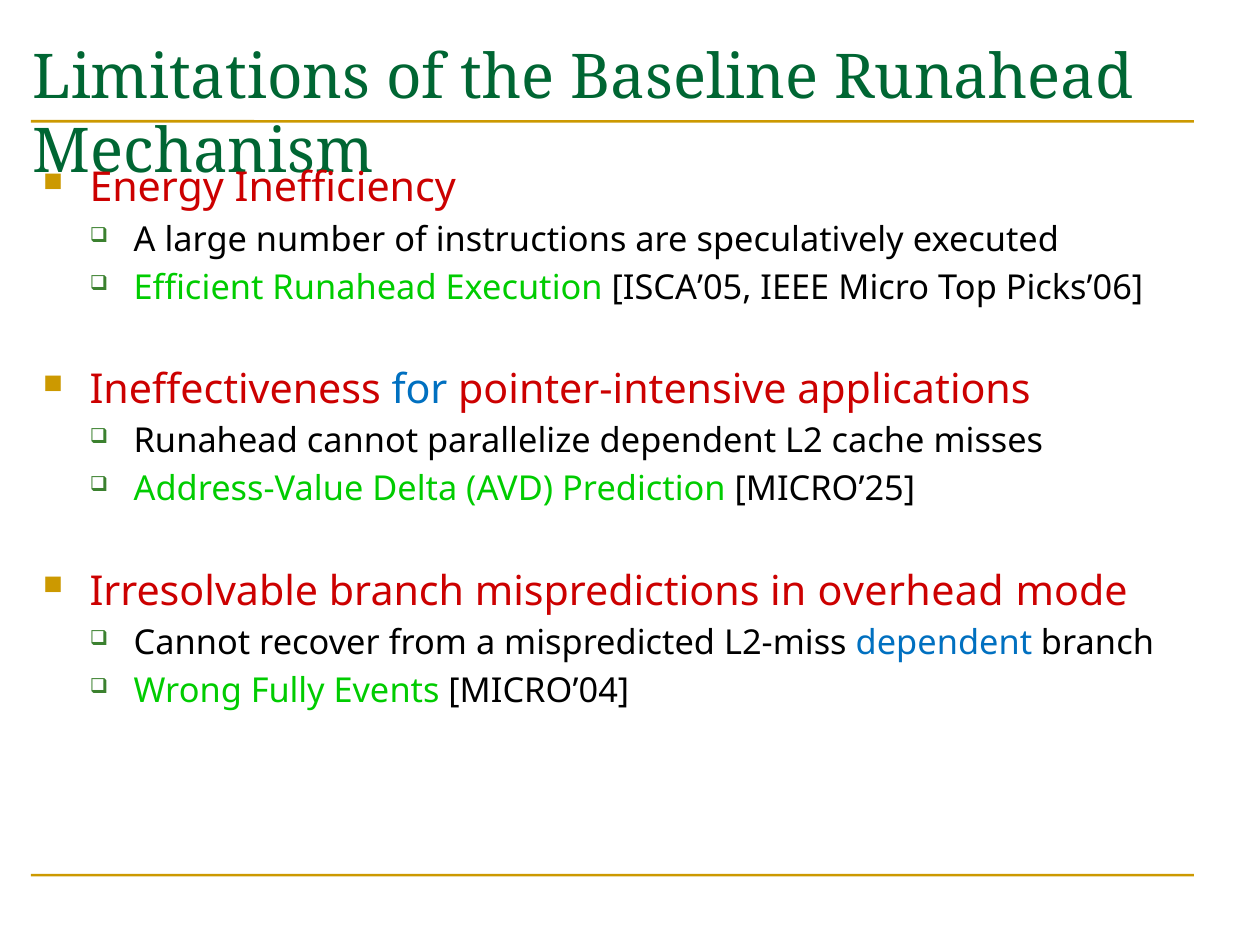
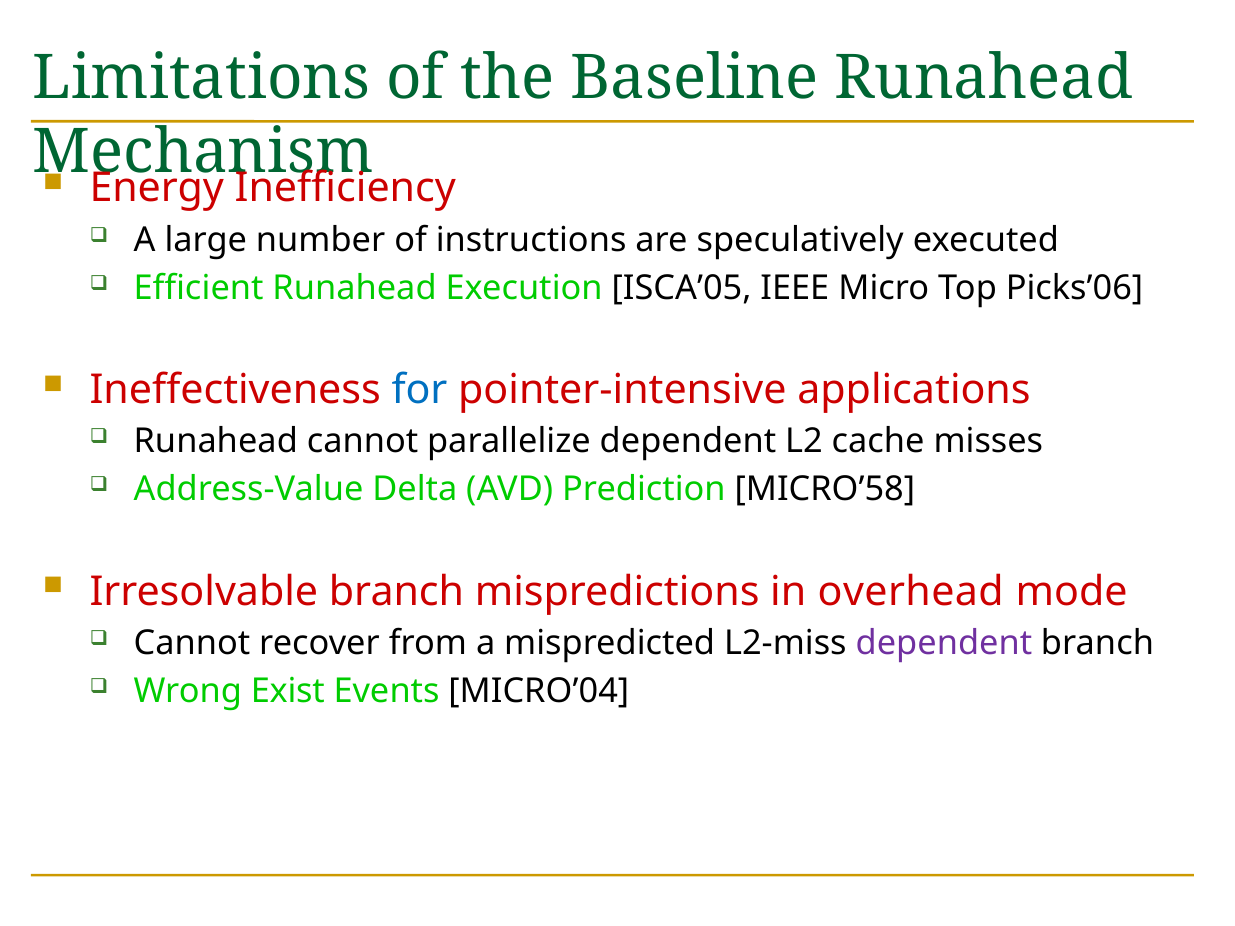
MICRO’25: MICRO’25 -> MICRO’58
dependent at (944, 643) colour: blue -> purple
Fully: Fully -> Exist
